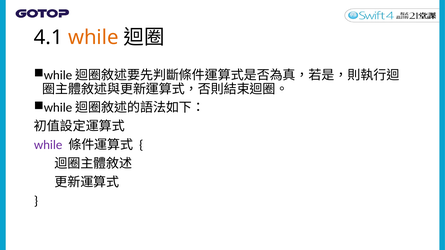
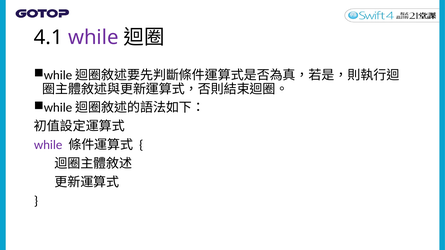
while at (93, 37) colour: orange -> purple
